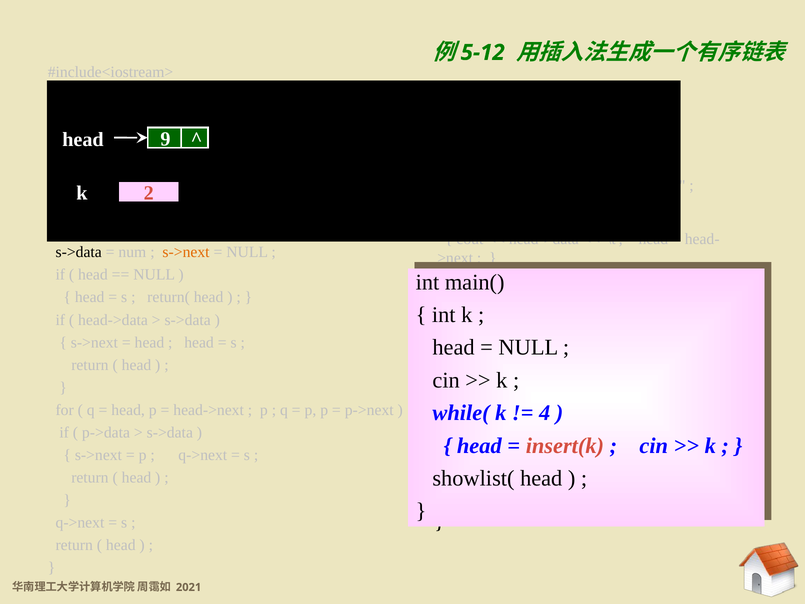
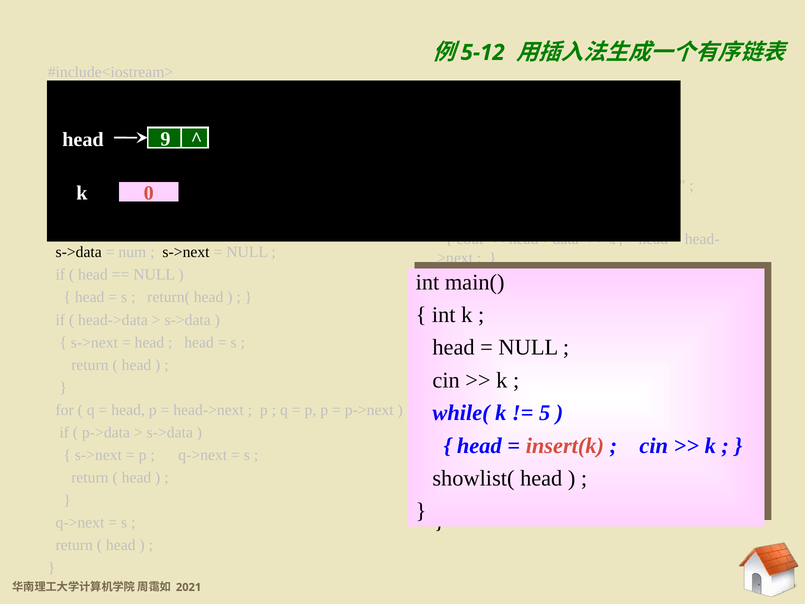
k 2: 2 -> 0
s->next at (186, 252) colour: orange -> black
4: 4 -> 5
